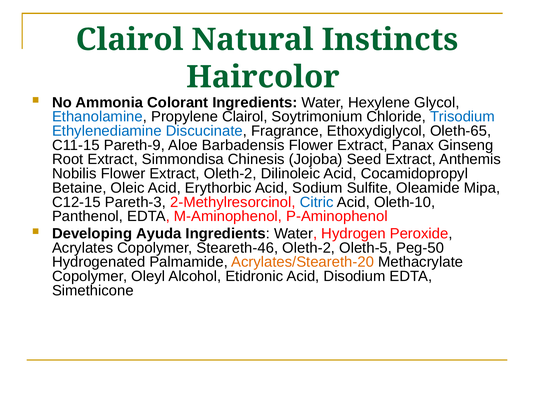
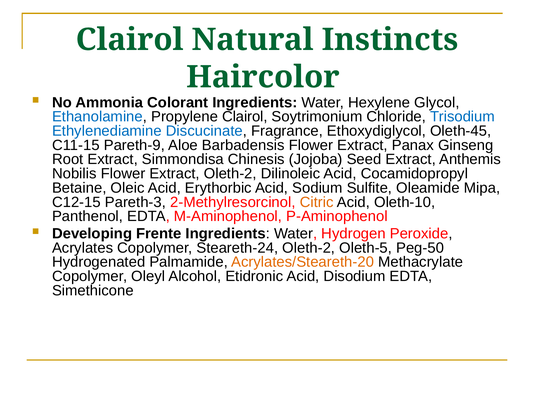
Oleth-65: Oleth-65 -> Oleth-45
Citric colour: blue -> orange
Ayuda: Ayuda -> Frente
Steareth-46: Steareth-46 -> Steareth-24
